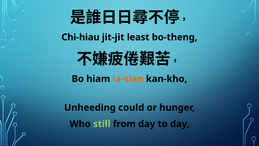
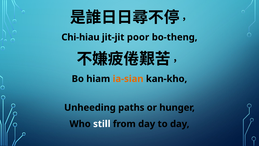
least: least -> poor
could: could -> paths
still colour: light green -> white
